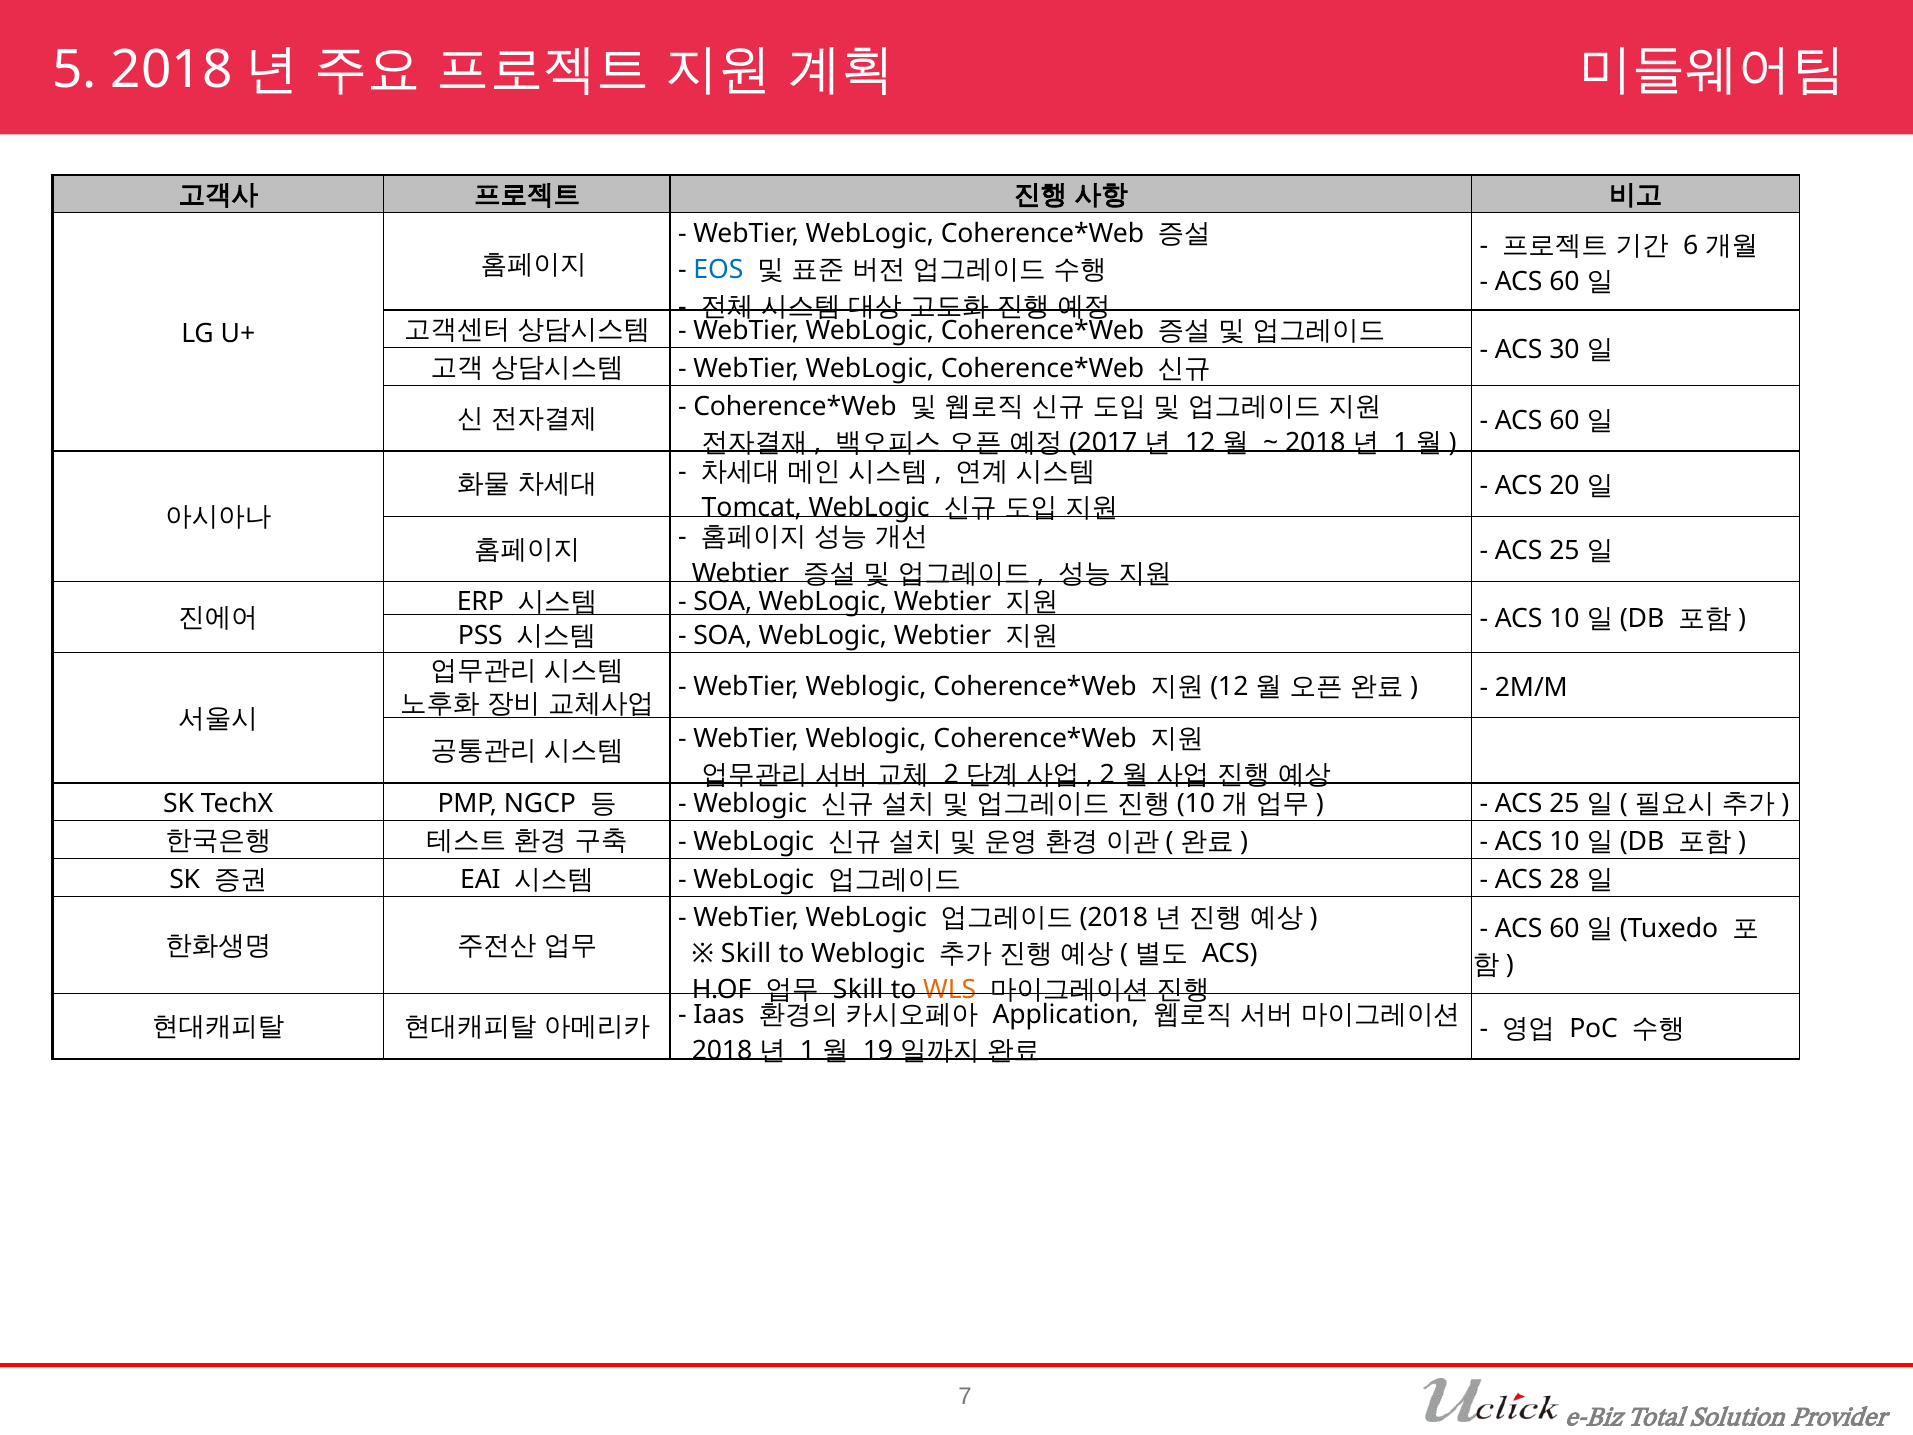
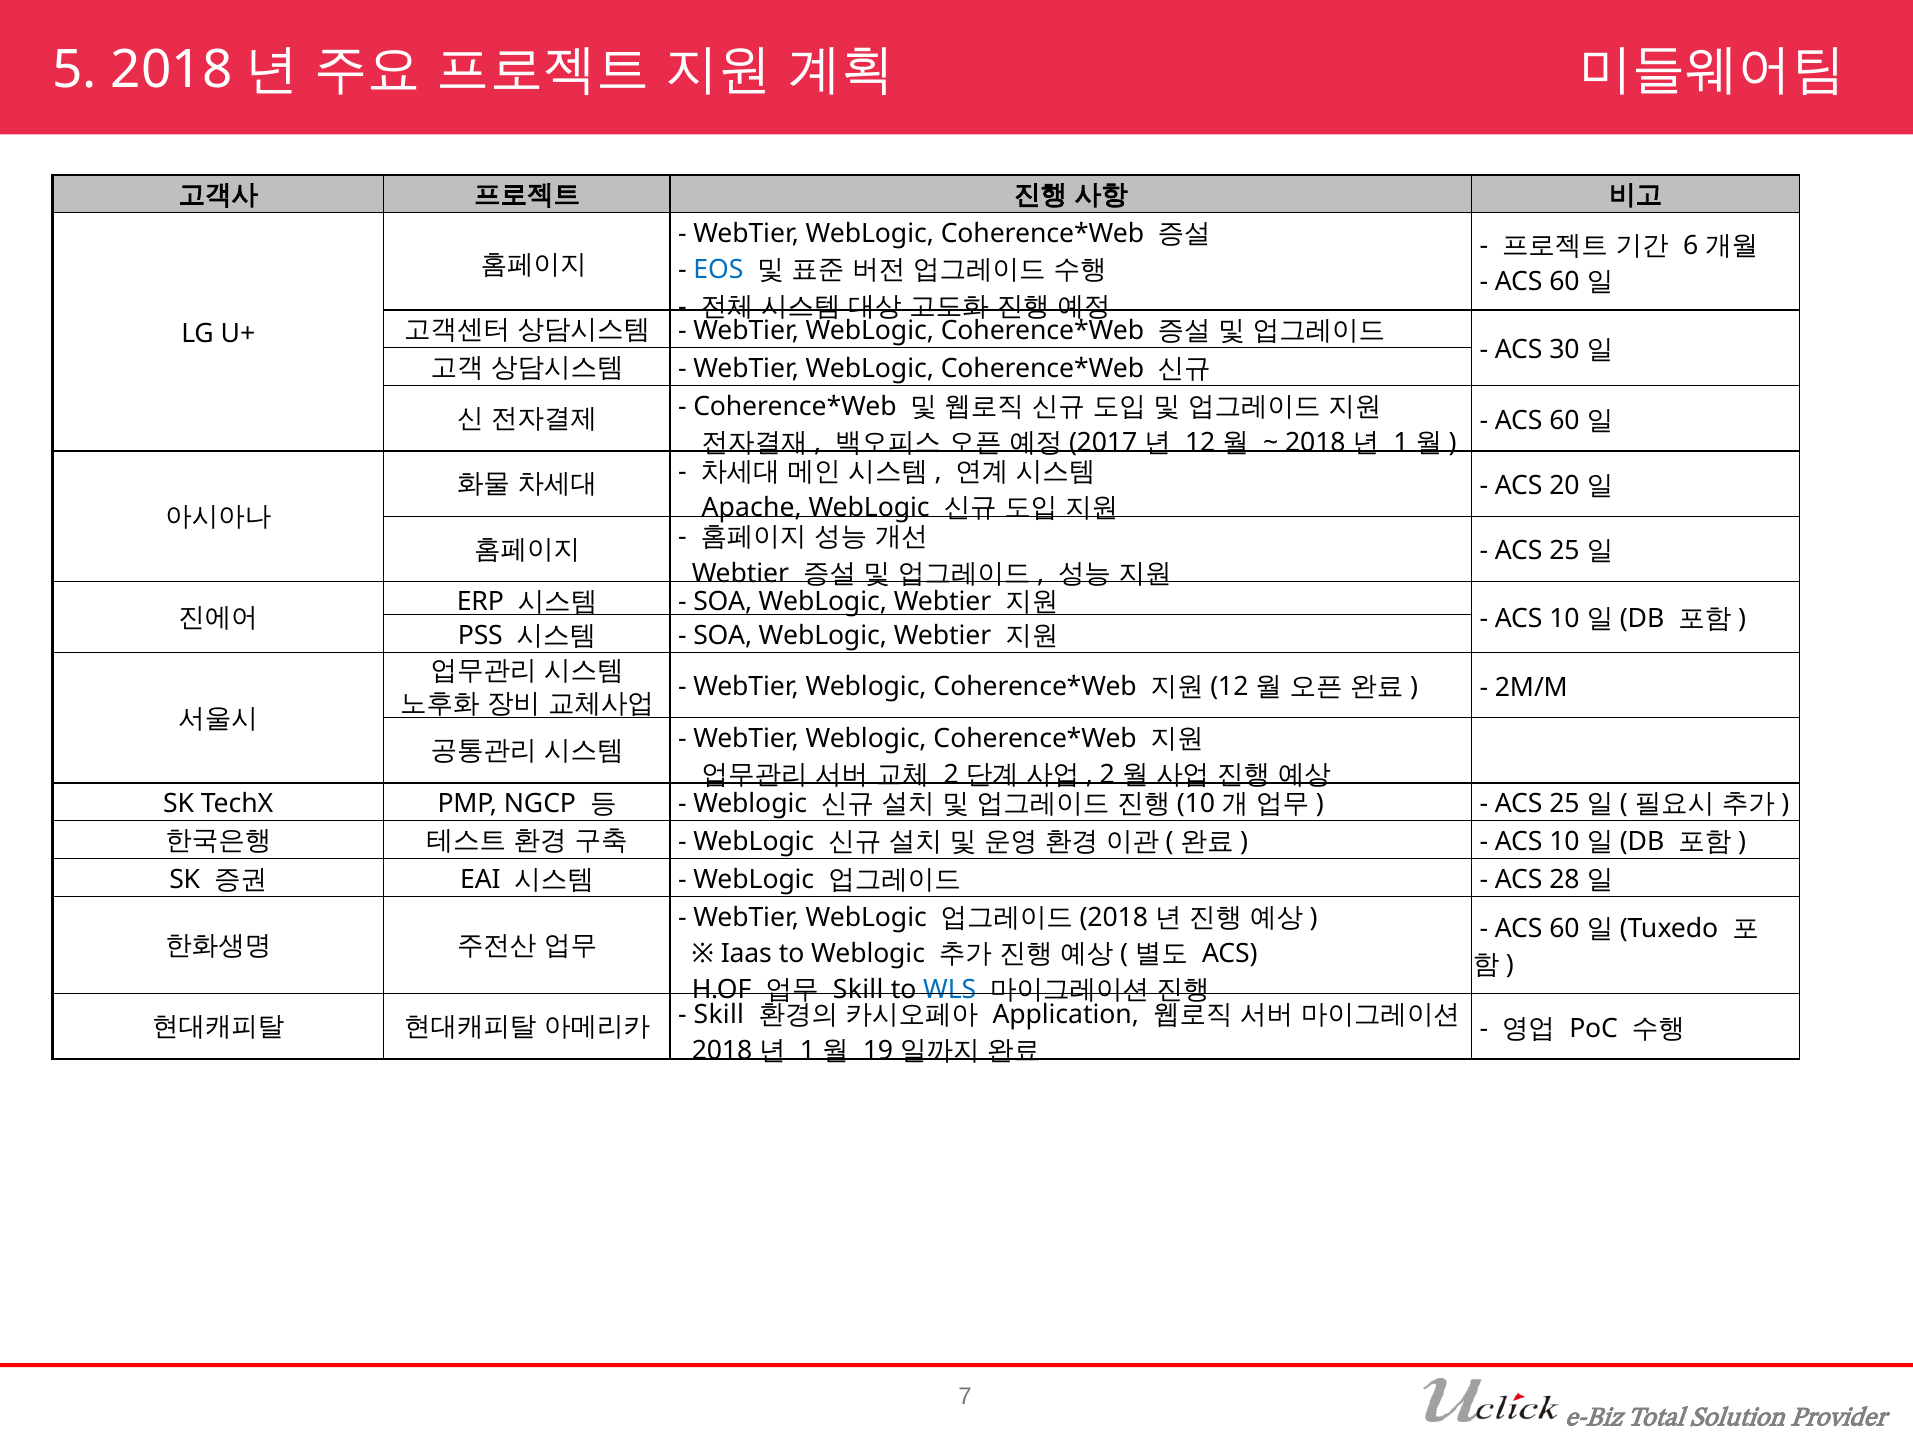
Tomcat: Tomcat -> Apache
Skill at (746, 953): Skill -> Iaas
WLS colour: orange -> blue
Iaas at (719, 1014): Iaas -> Skill
